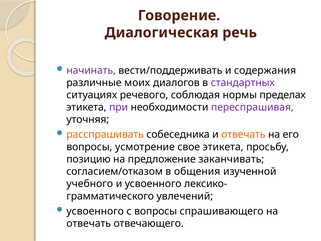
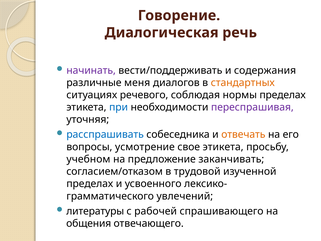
моих: моих -> меня
стандартных colour: purple -> orange
при colour: purple -> blue
расспрашивать colour: orange -> blue
позицию: позицию -> учебном
общения: общения -> трудовой
учебного at (90, 184): учебного -> пределах
усвоенного at (95, 211): усвоенного -> литературы
с вопросы: вопросы -> рабочей
отвечать at (89, 223): отвечать -> общения
